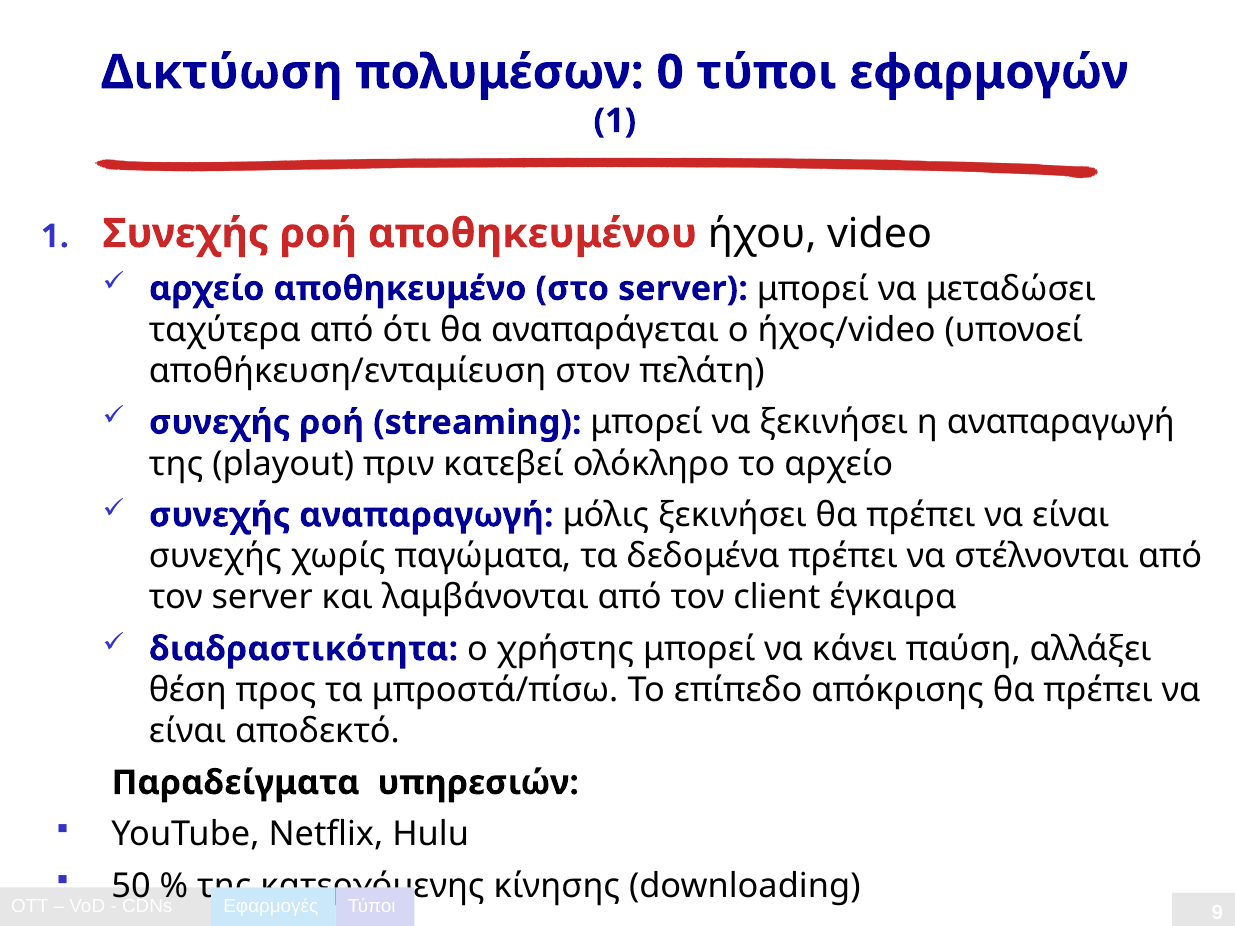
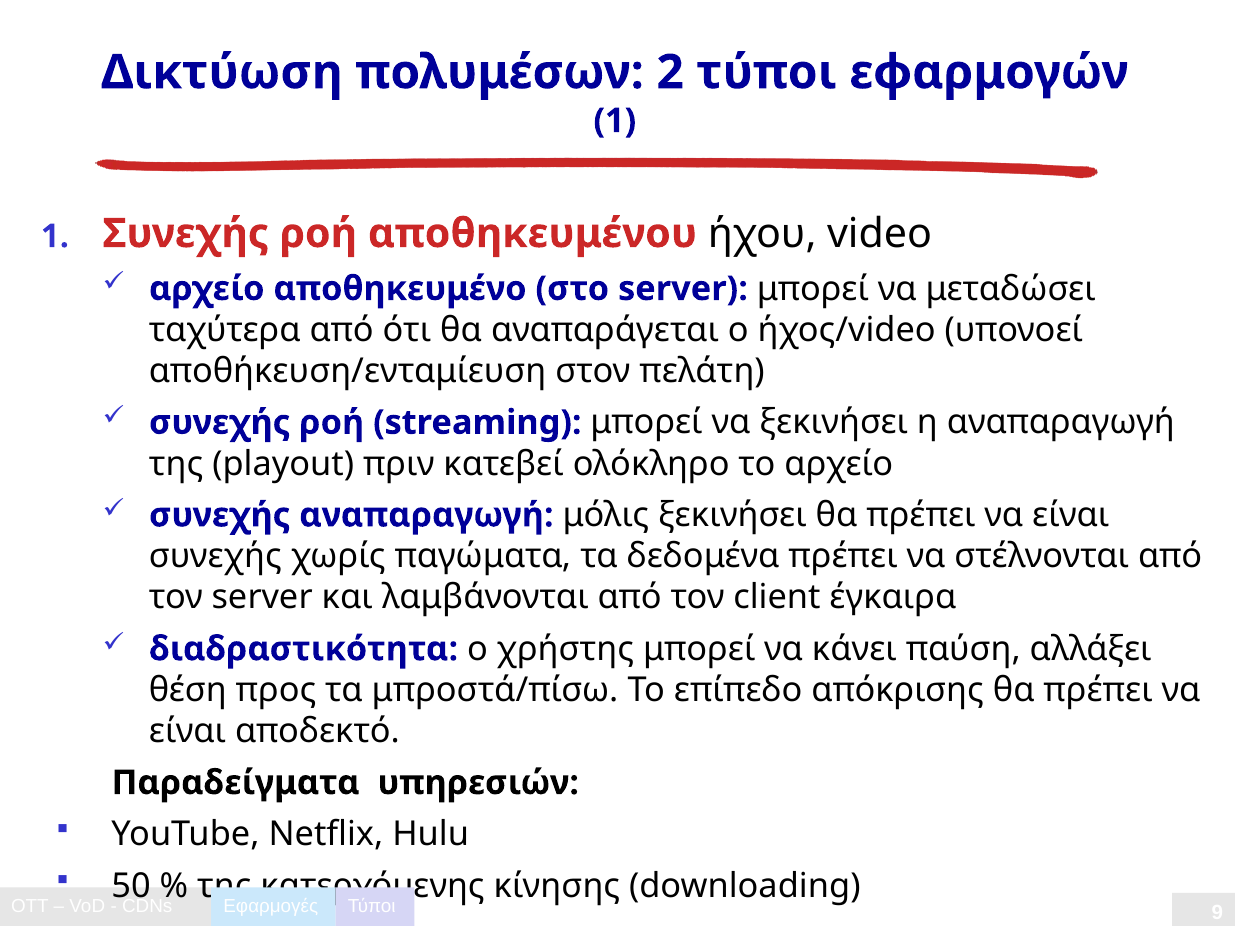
0: 0 -> 2
